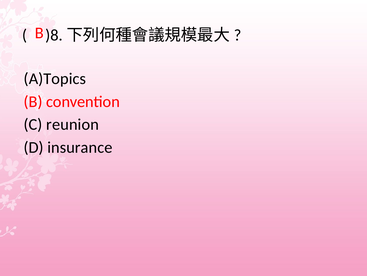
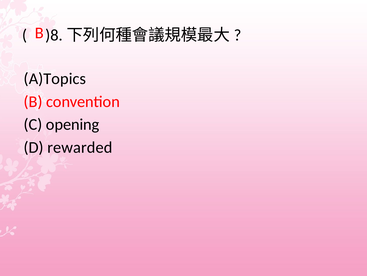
reunion: reunion -> opening
insurance: insurance -> rewarded
